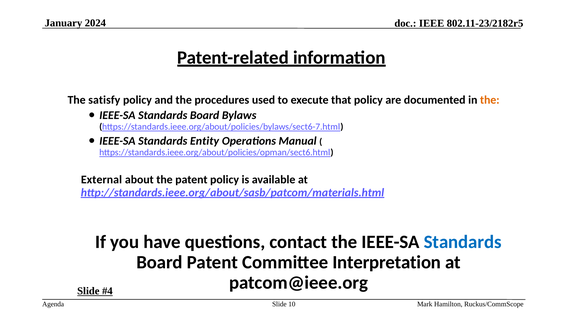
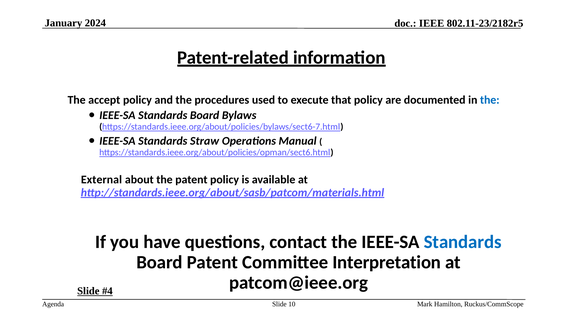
satisfy: satisfy -> accept
the at (490, 100) colour: orange -> blue
Entity: Entity -> Straw
